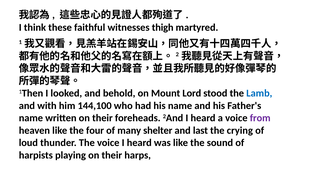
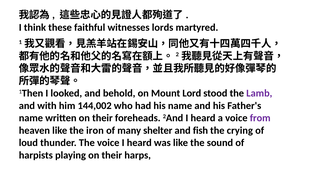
thigh: thigh -> lords
Lamb colour: blue -> purple
144,100: 144,100 -> 144,002
four: four -> iron
last: last -> fish
